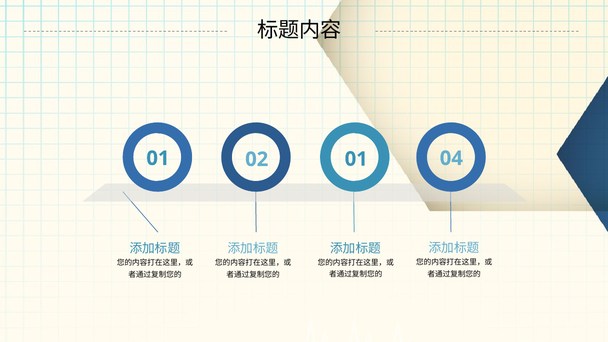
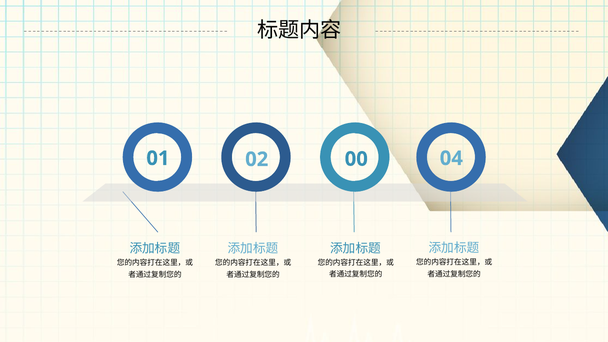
01 01: 01 -> 00
